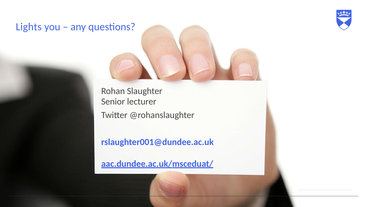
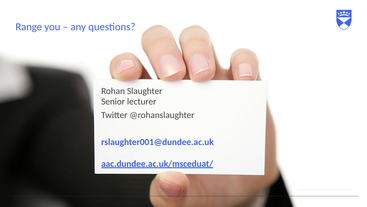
Lights: Lights -> Range
